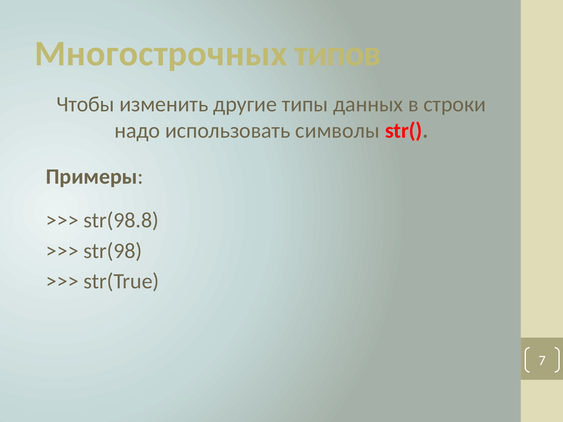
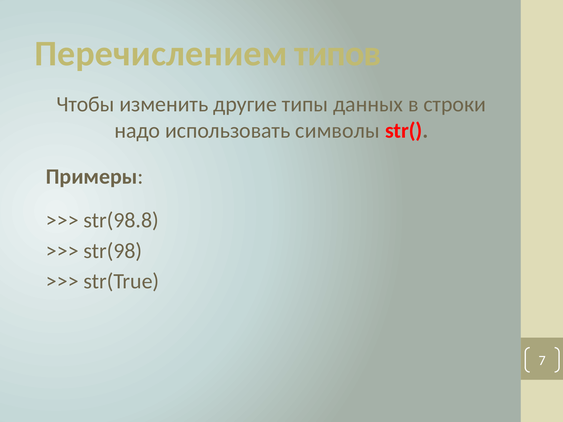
Многострочных: Многострочных -> Перечислением
